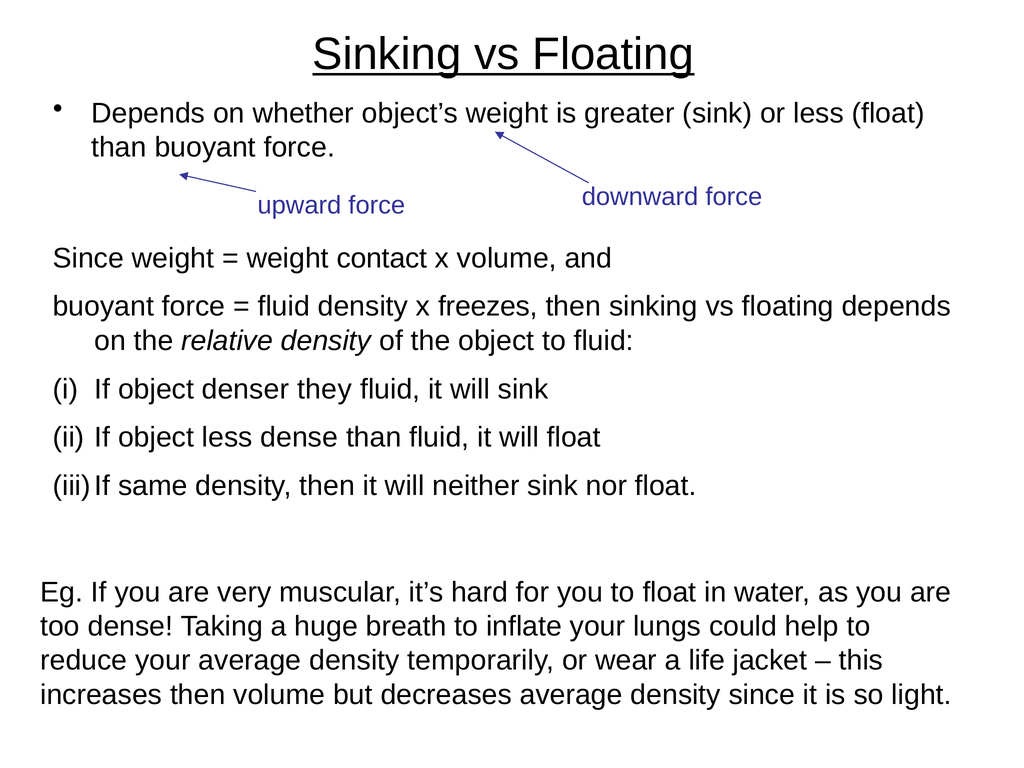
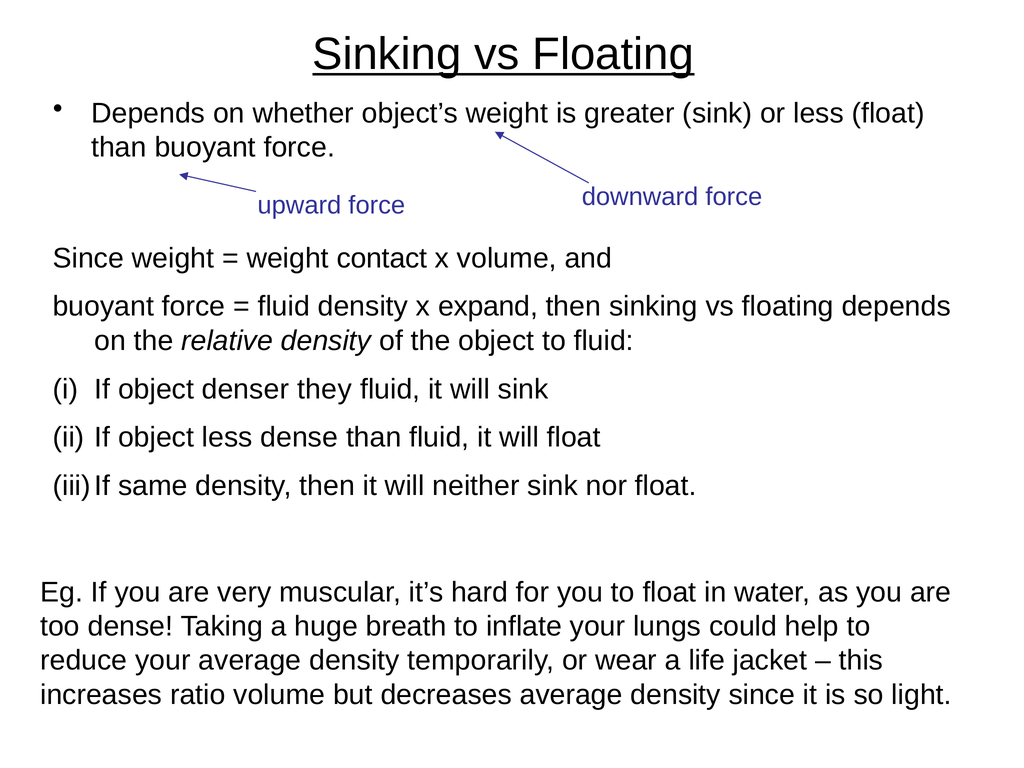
freezes: freezes -> expand
increases then: then -> ratio
